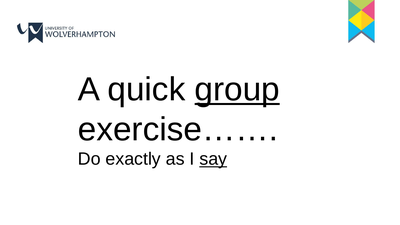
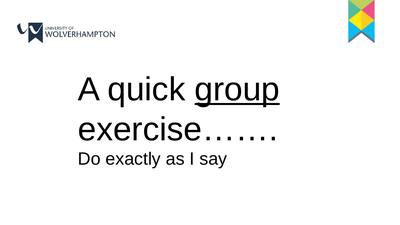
say underline: present -> none
